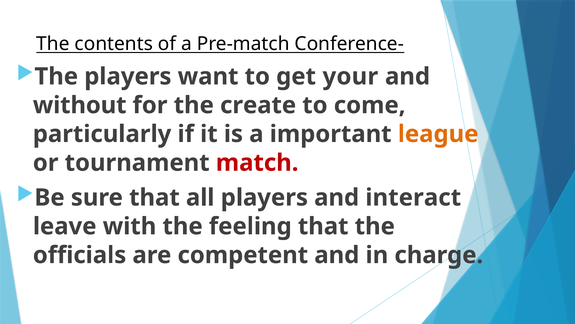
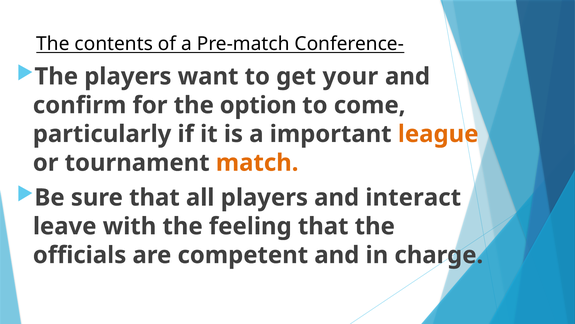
without: without -> confirm
create: create -> option
match colour: red -> orange
